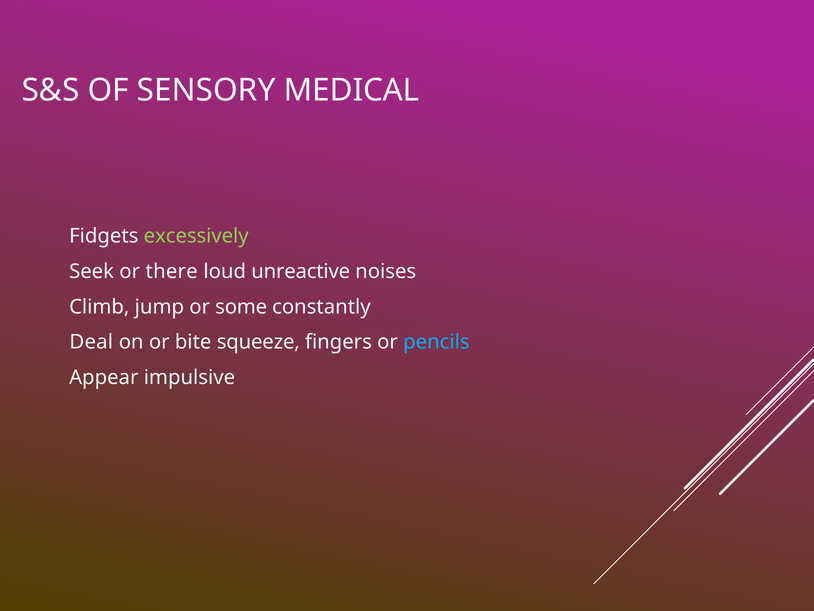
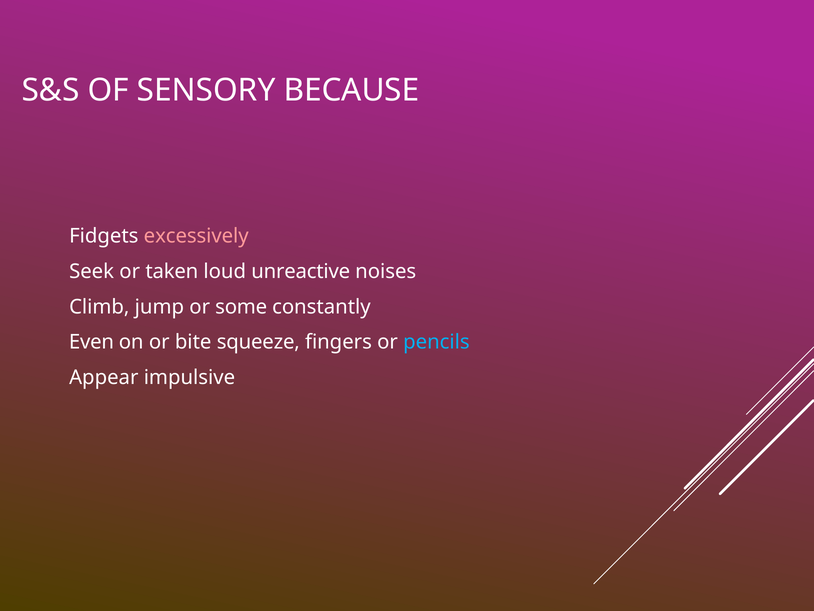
MEDICAL: MEDICAL -> BECAUSE
excessively colour: light green -> pink
there: there -> taken
Deal: Deal -> Even
